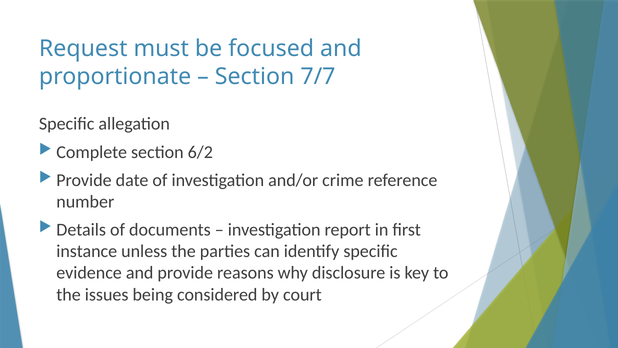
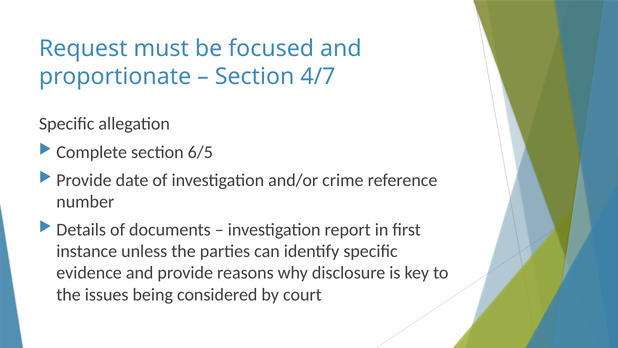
7/7: 7/7 -> 4/7
6/2: 6/2 -> 6/5
